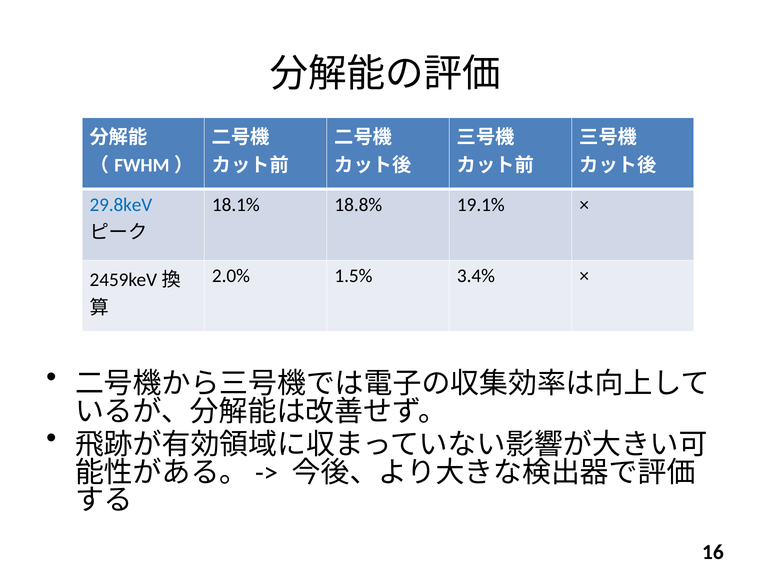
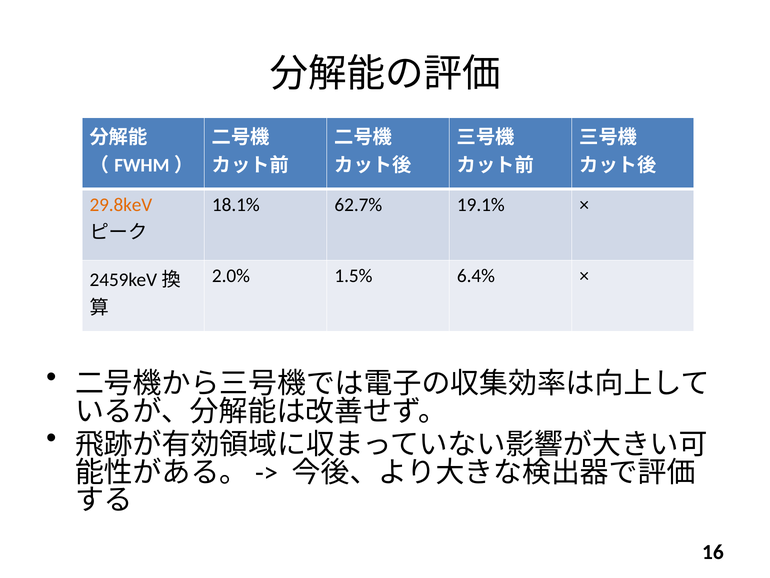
29.8keV colour: blue -> orange
18.8%: 18.8% -> 62.7%
3.4%: 3.4% -> 6.4%
